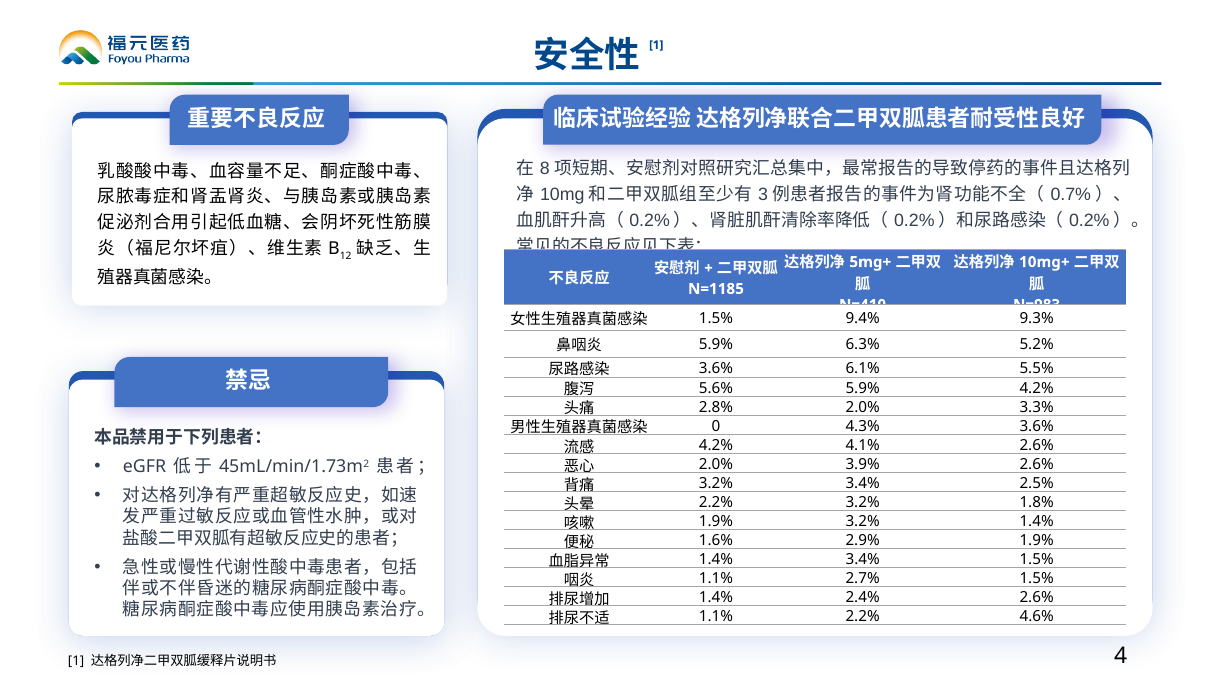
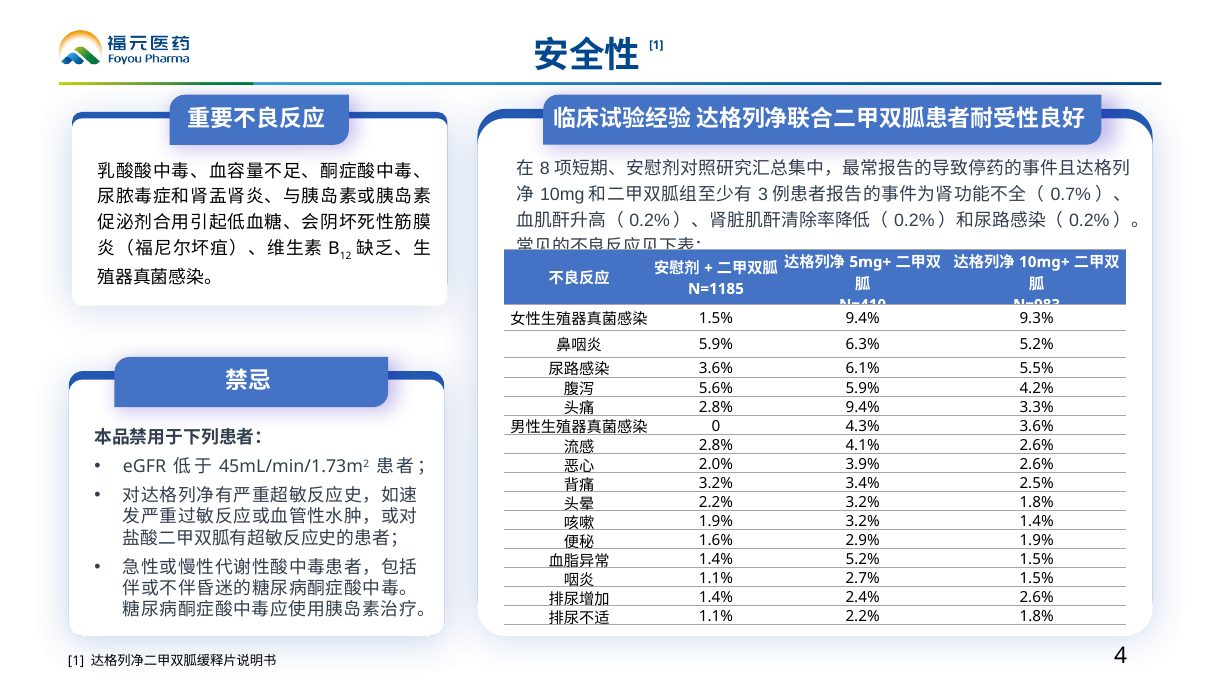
2.8% 2.0%: 2.0% -> 9.4%
4.2% at (716, 446): 4.2% -> 2.8%
1.4% 3.4%: 3.4% -> 5.2%
2.2% 4.6%: 4.6% -> 1.8%
